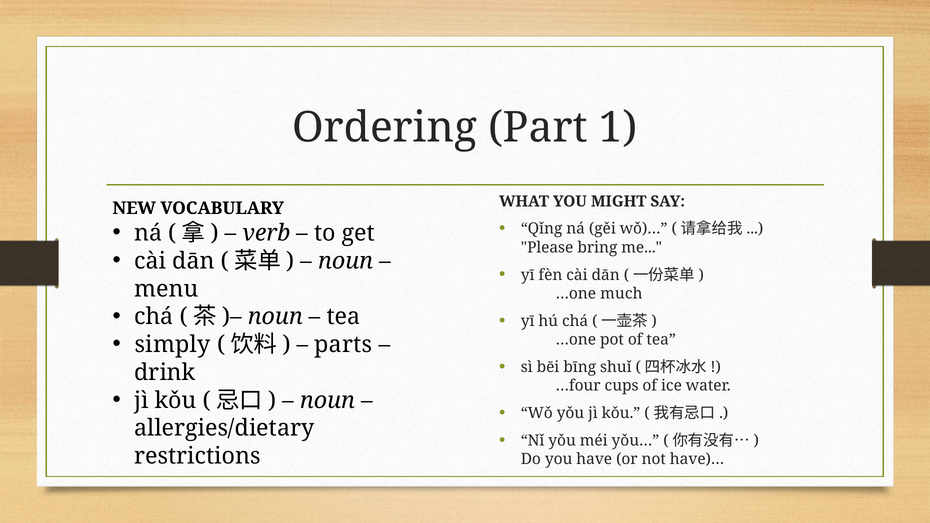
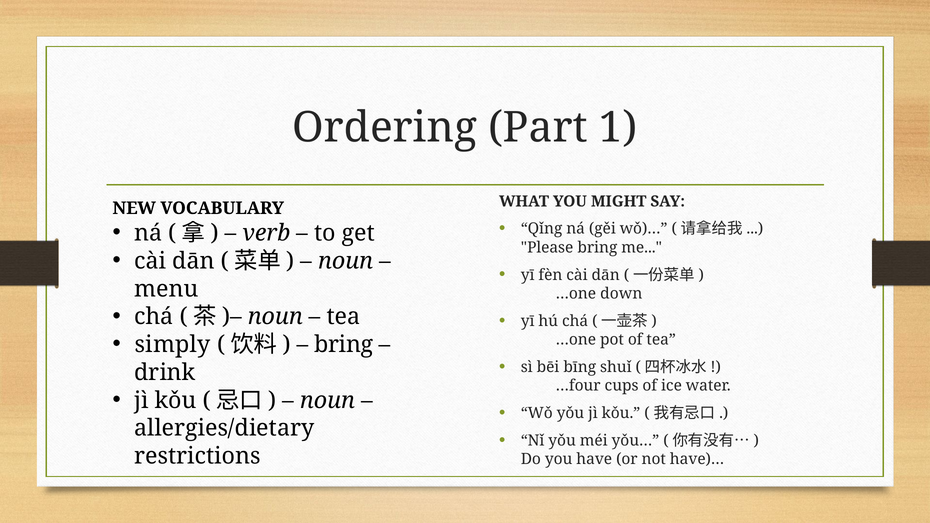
much: much -> down
parts at (343, 345): parts -> bring
